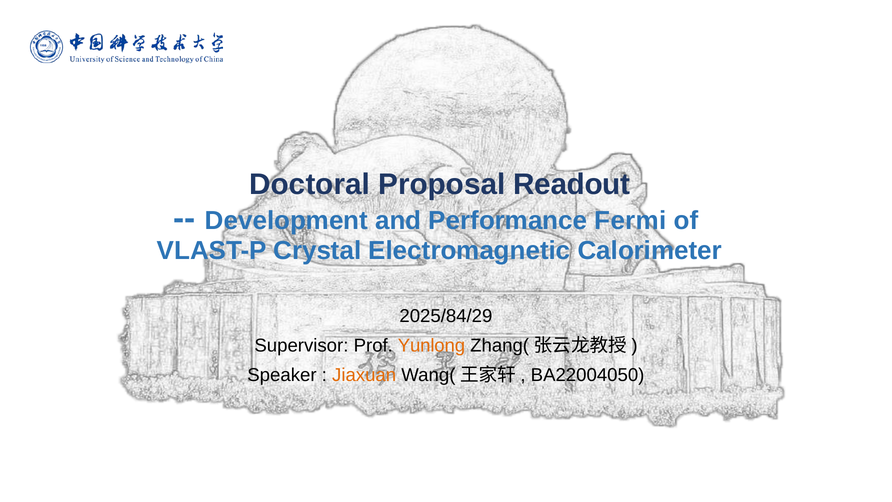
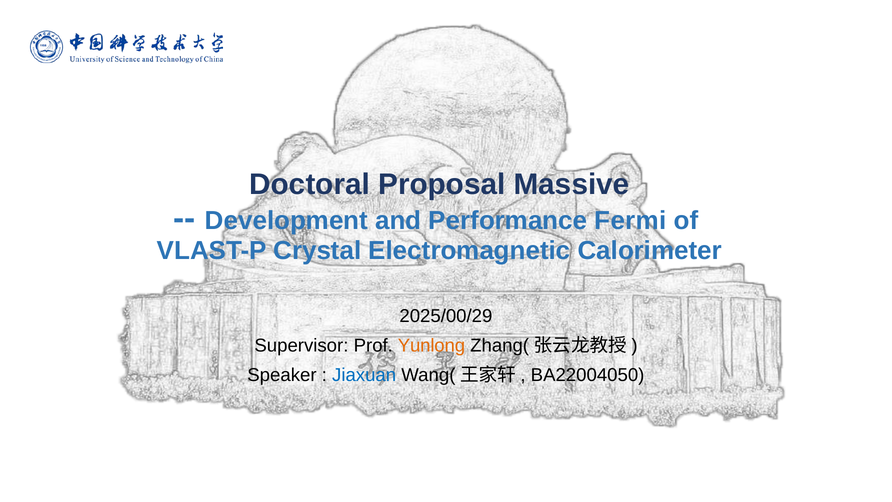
Readout: Readout -> Massive
2025/84/29: 2025/84/29 -> 2025/00/29
Jiaxuan colour: orange -> blue
